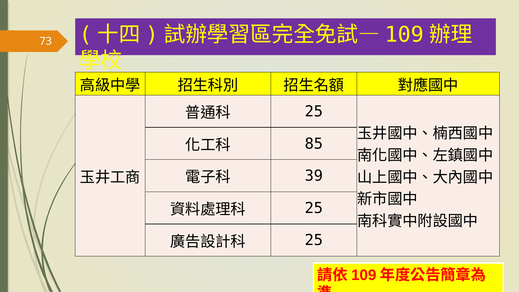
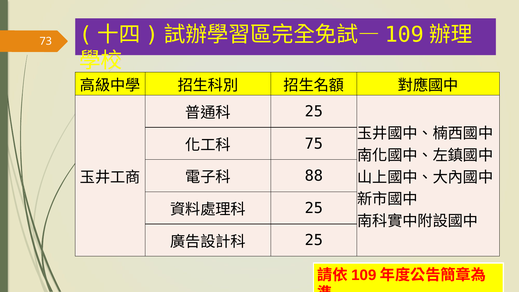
85: 85 -> 75
39: 39 -> 88
